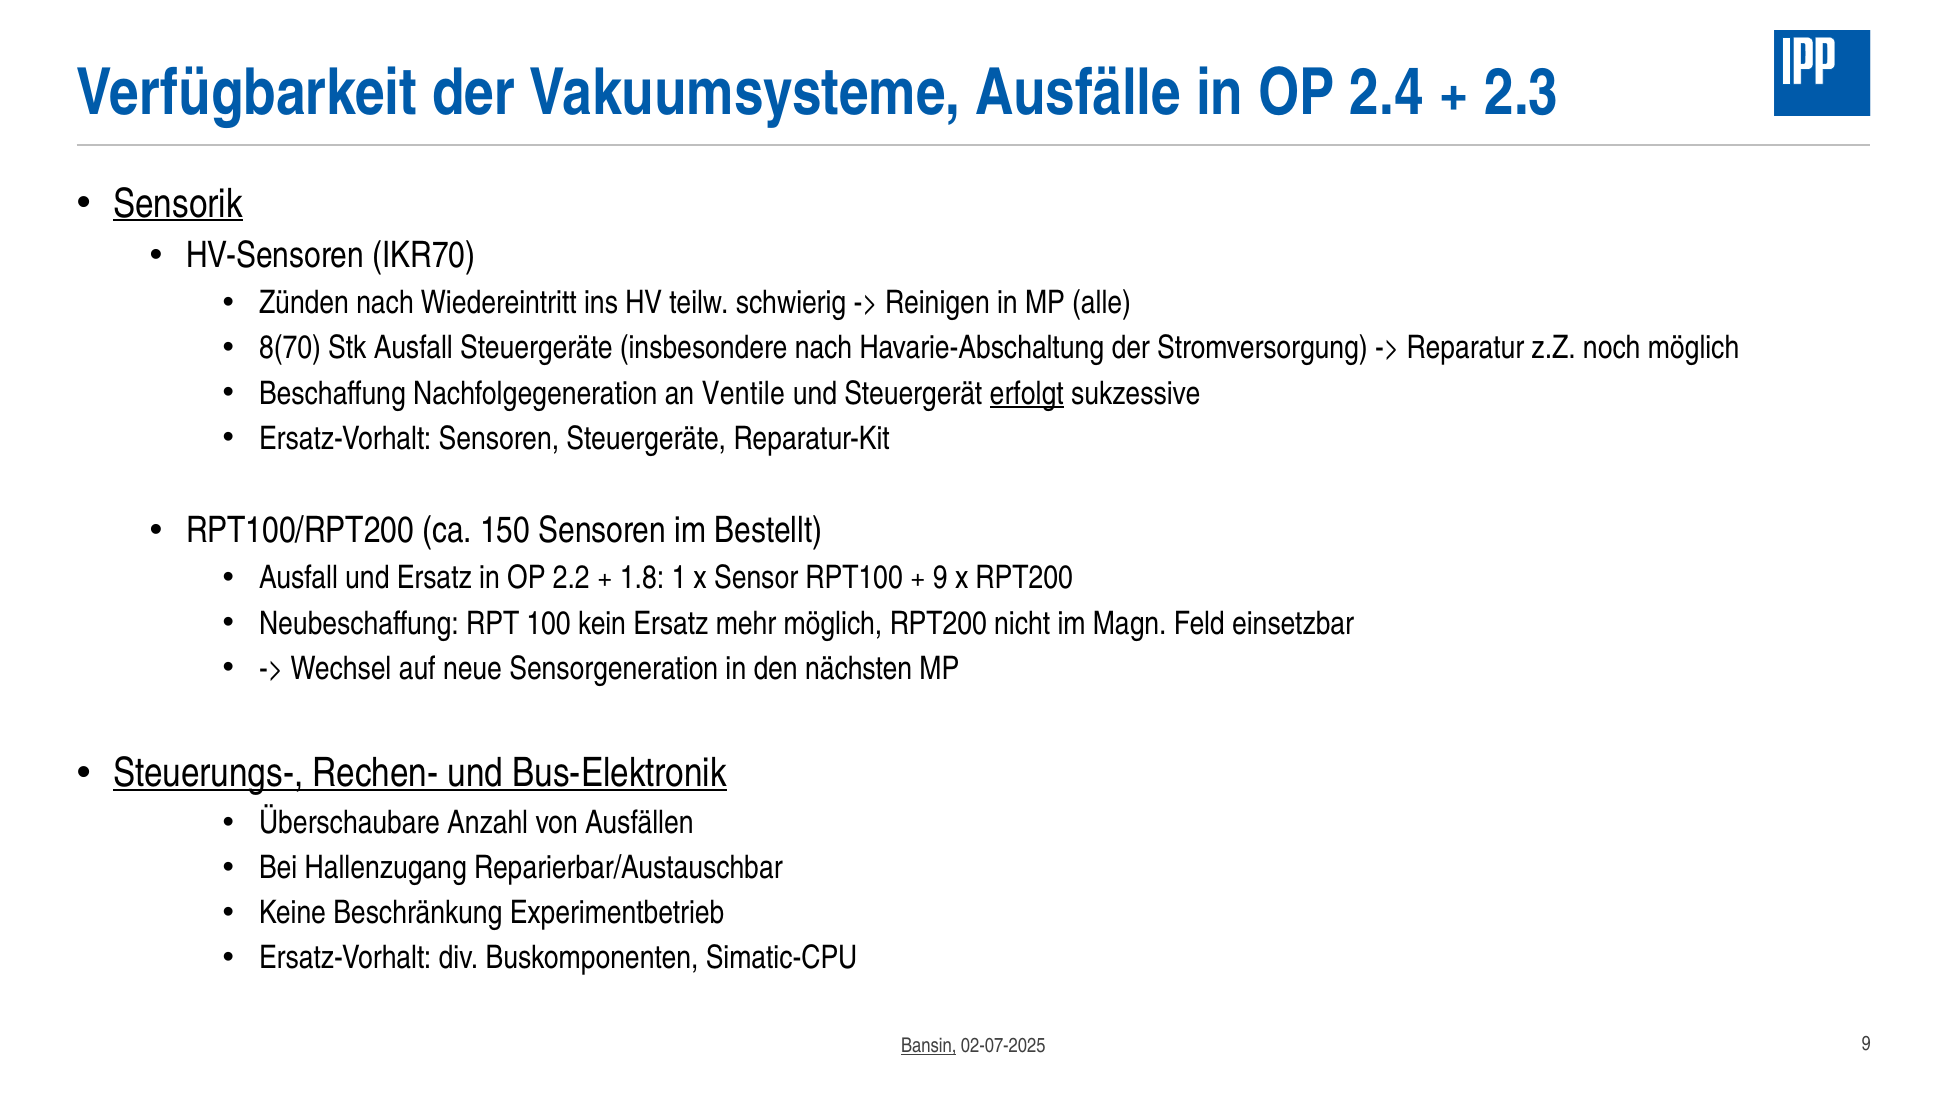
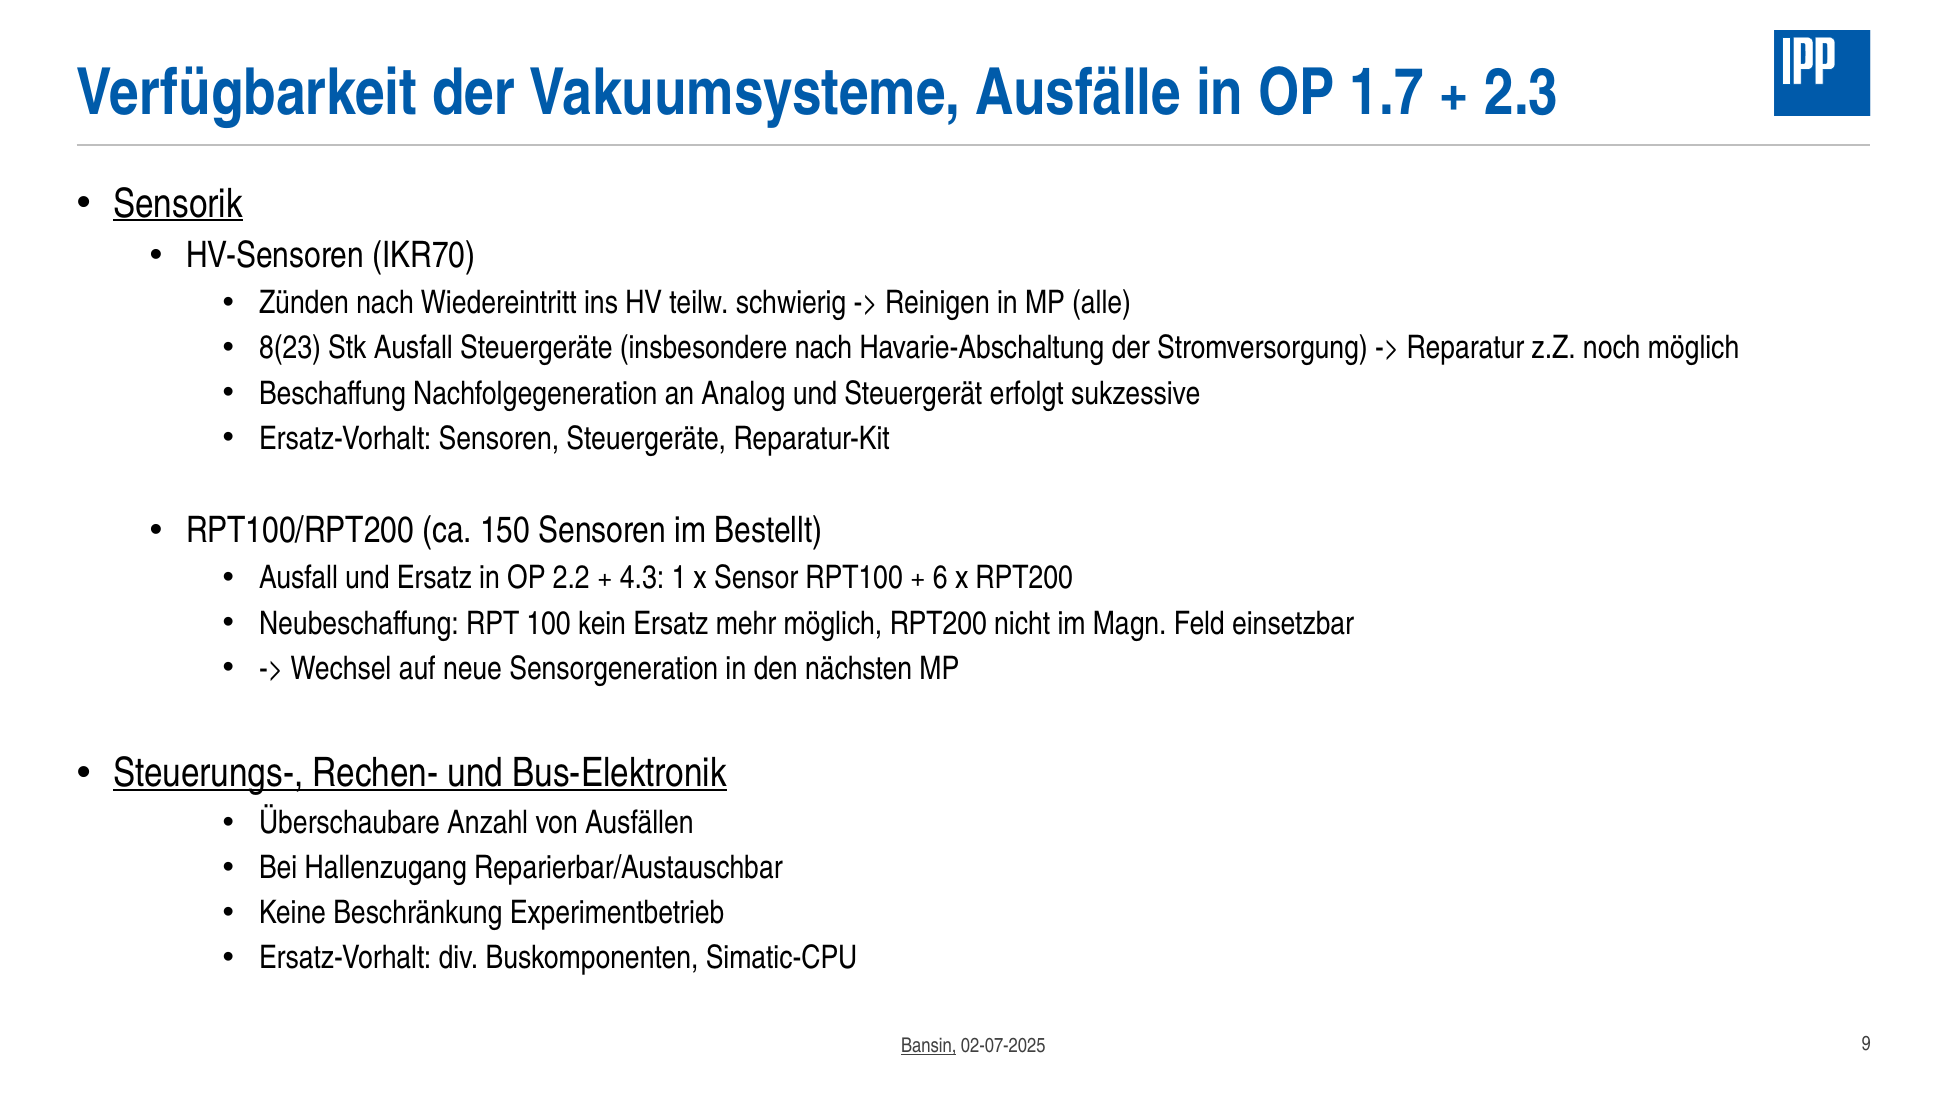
2.4: 2.4 -> 1.7
8(70: 8(70 -> 8(23
Ventile: Ventile -> Analog
erfolgt underline: present -> none
1.8: 1.8 -> 4.3
9 at (940, 578): 9 -> 6
